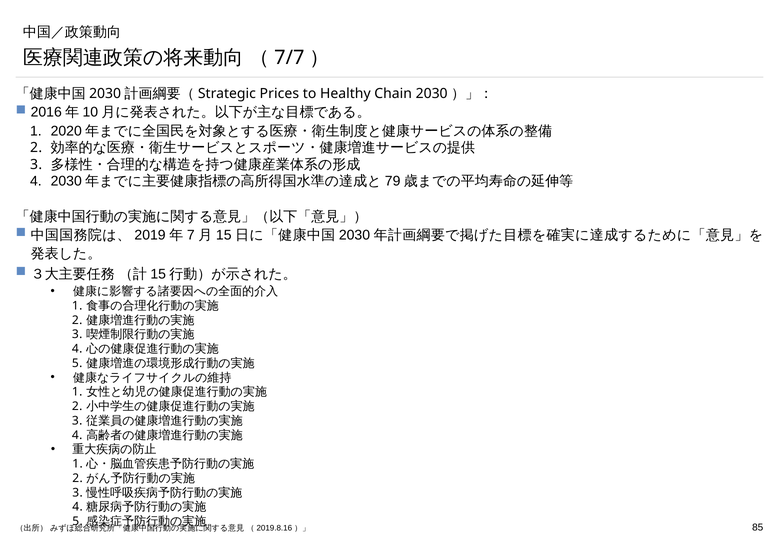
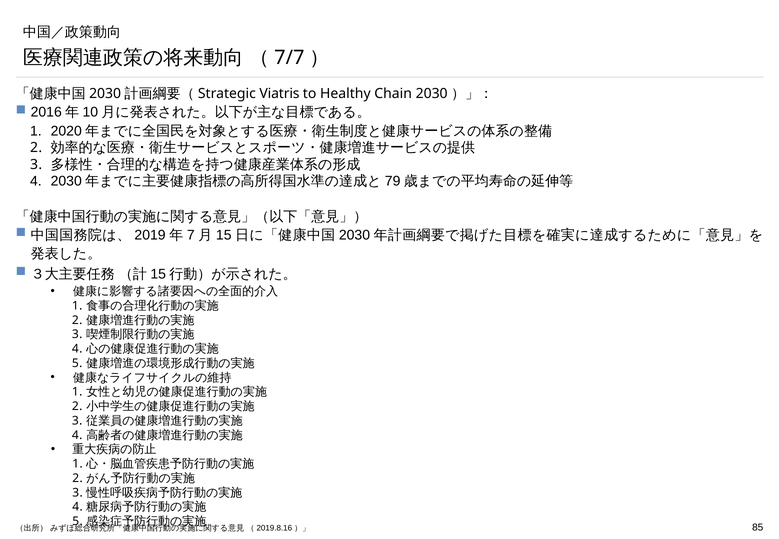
Prices: Prices -> Viatris
